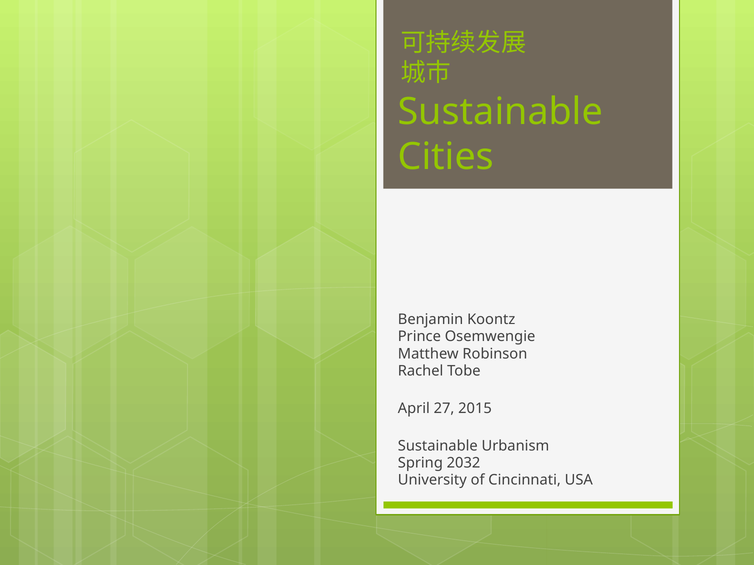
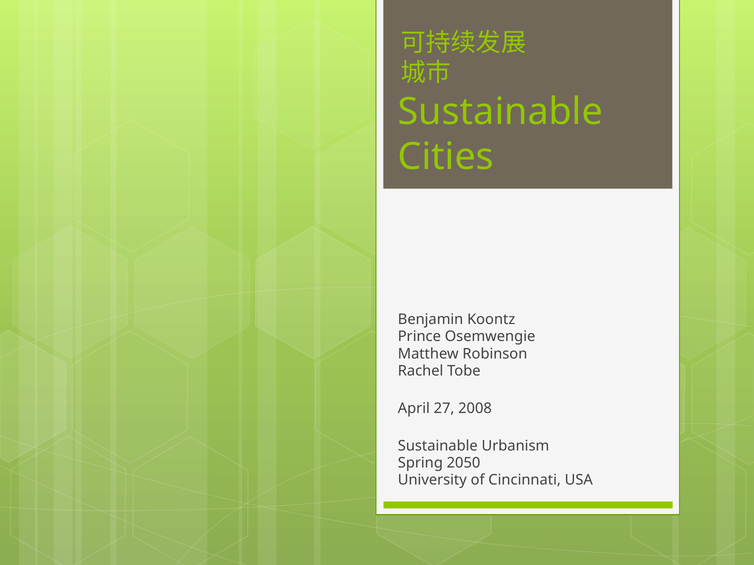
2015: 2015 -> 2008
2032: 2032 -> 2050
